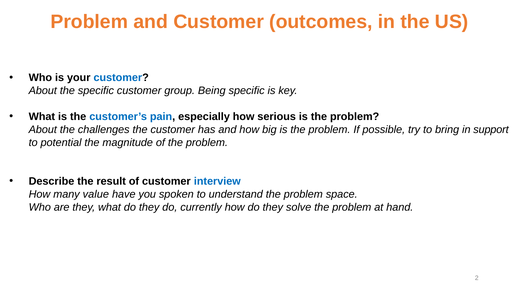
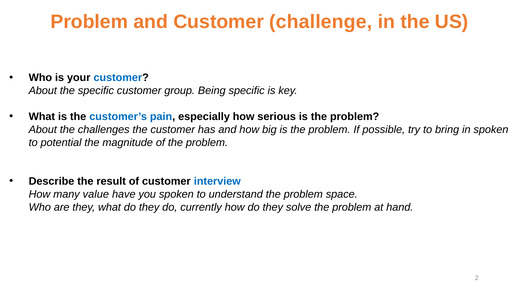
outcomes: outcomes -> challenge
in support: support -> spoken
